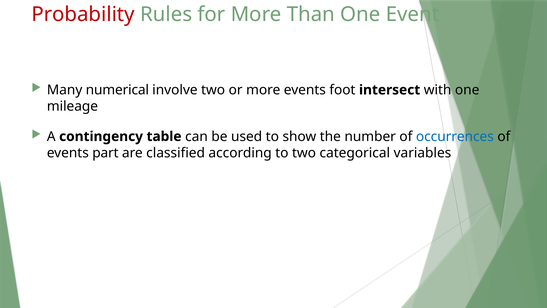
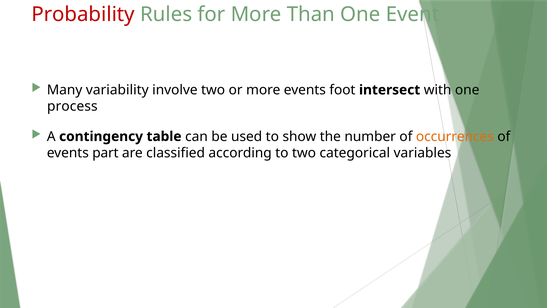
numerical: numerical -> variability
mileage: mileage -> process
occurrences colour: blue -> orange
